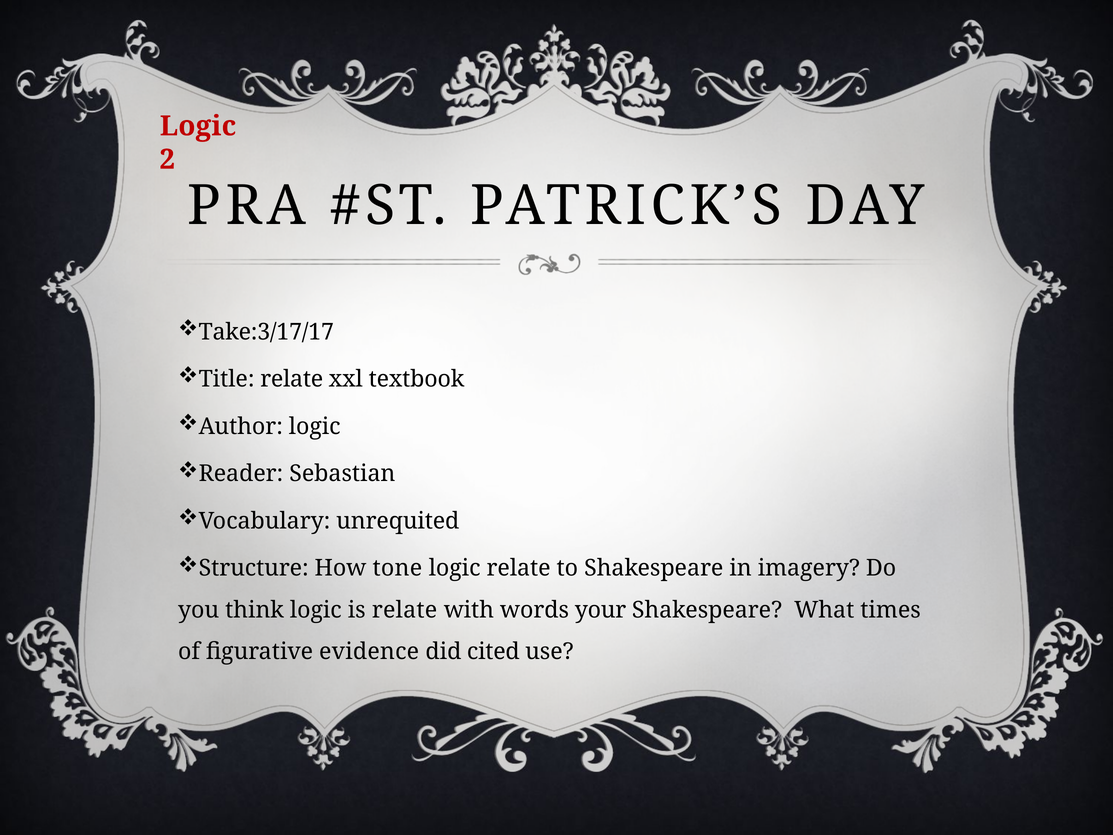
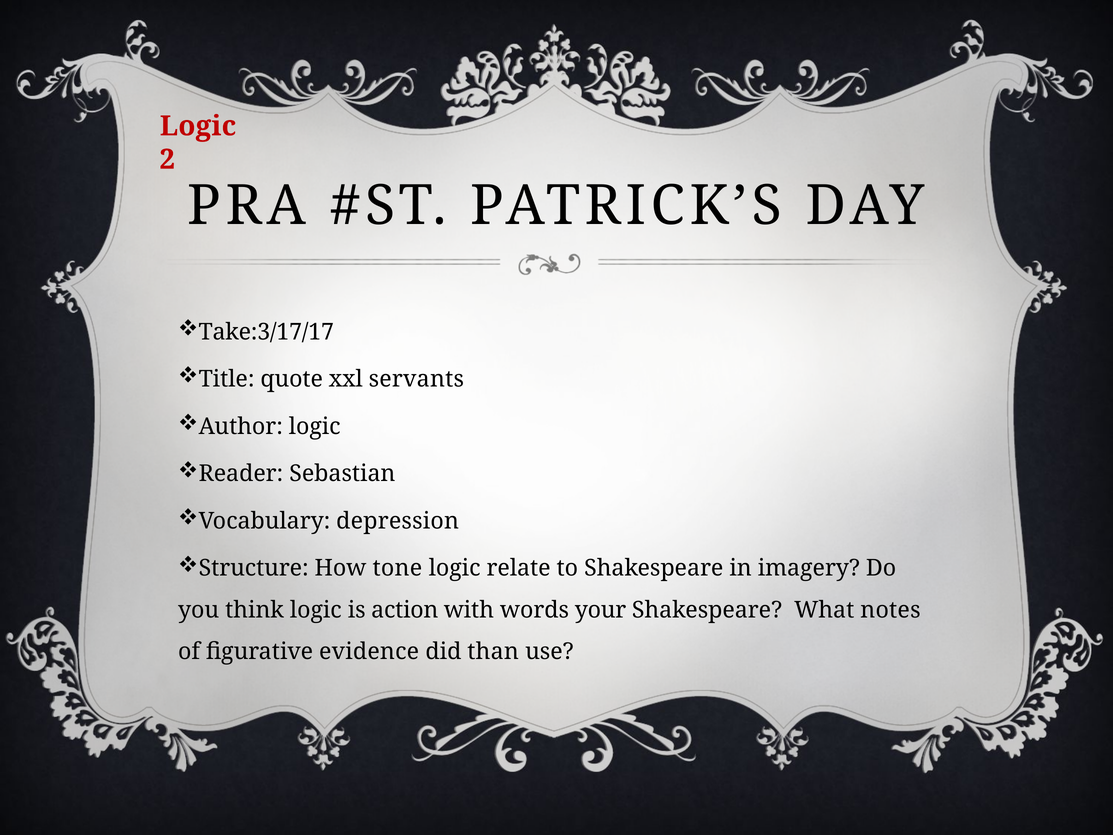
Title relate: relate -> quote
textbook: textbook -> servants
unrequited: unrequited -> depression
is relate: relate -> action
times: times -> notes
cited: cited -> than
